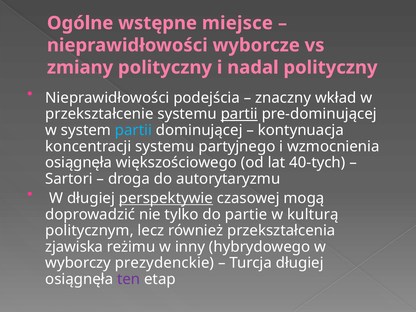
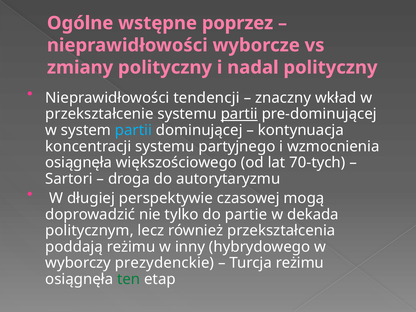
miejsce: miejsce -> poprzez
podejścia: podejścia -> tendencji
40-tych: 40-tych -> 70-tych
perspektywie underline: present -> none
kulturą: kulturą -> dekada
zjawiska: zjawiska -> poddają
Turcja długiej: długiej -> reżimu
ten colour: purple -> green
